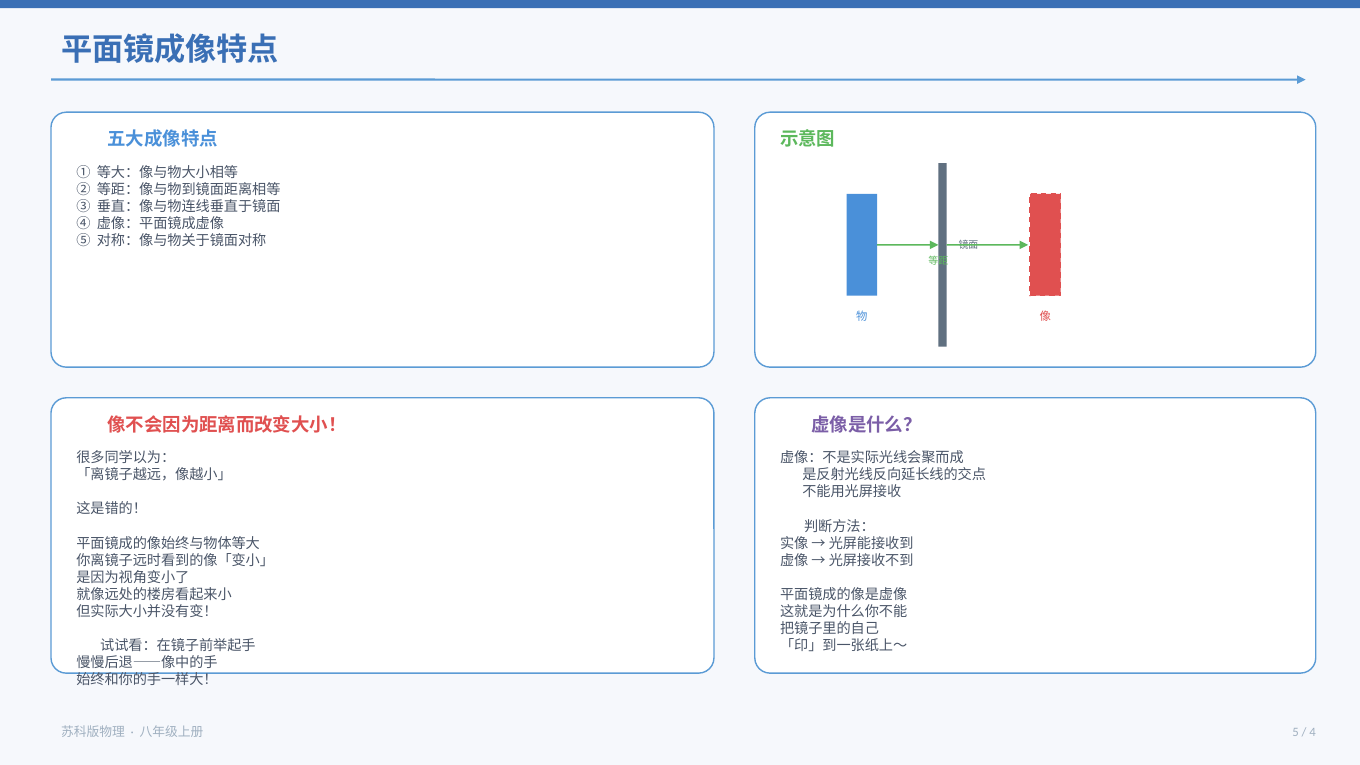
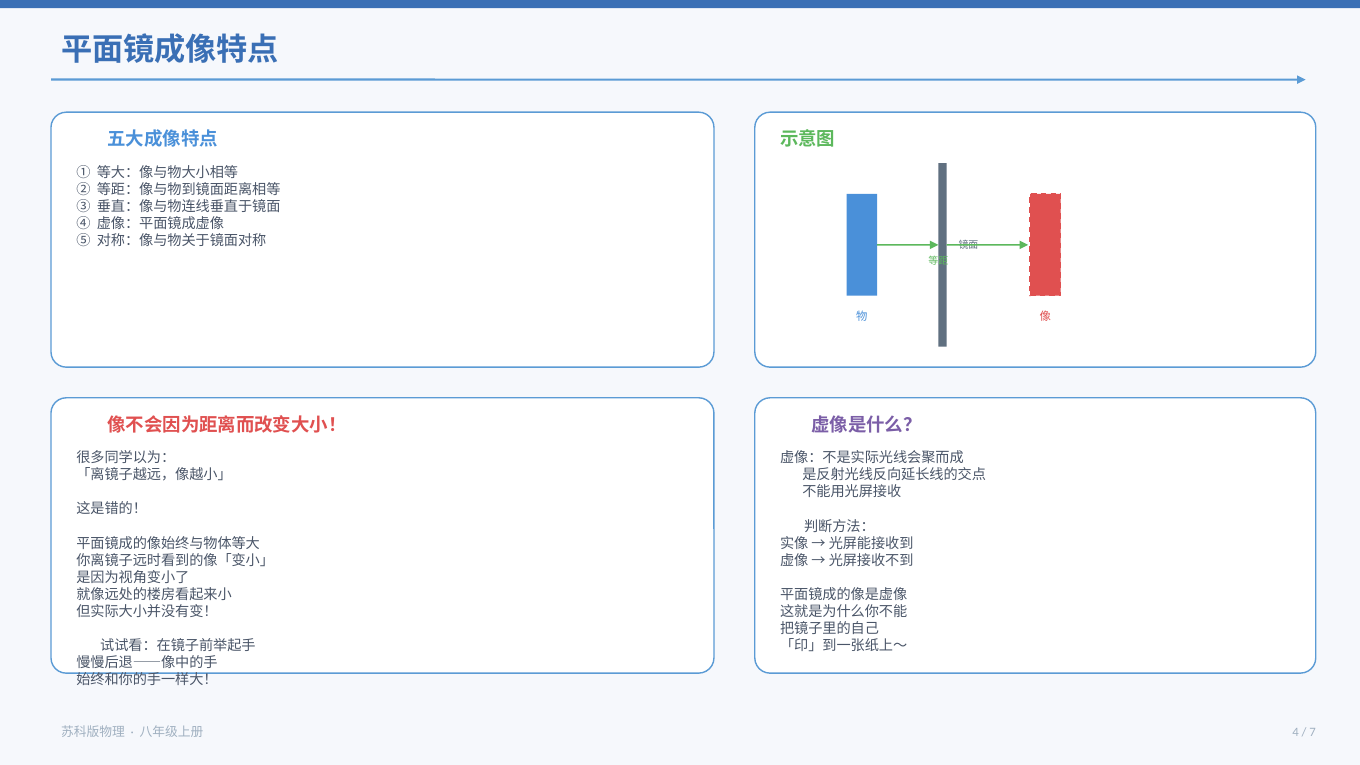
5: 5 -> 4
4: 4 -> 7
